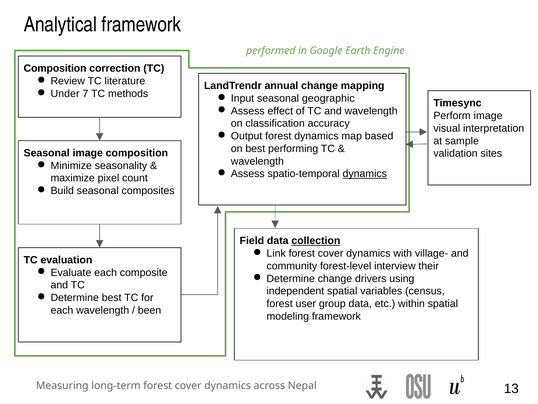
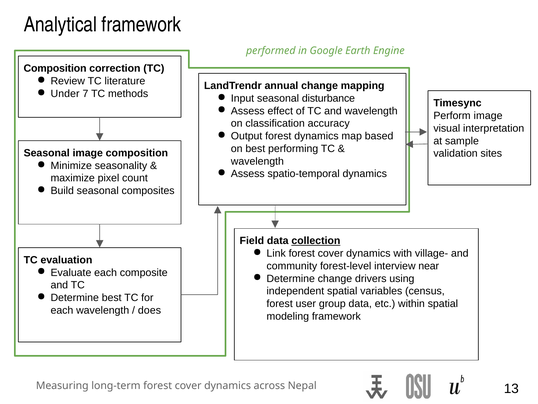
geographic: geographic -> disturbance
dynamics at (365, 174) underline: present -> none
their: their -> near
been: been -> does
